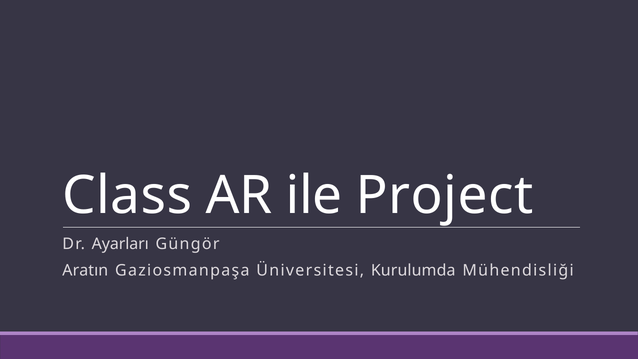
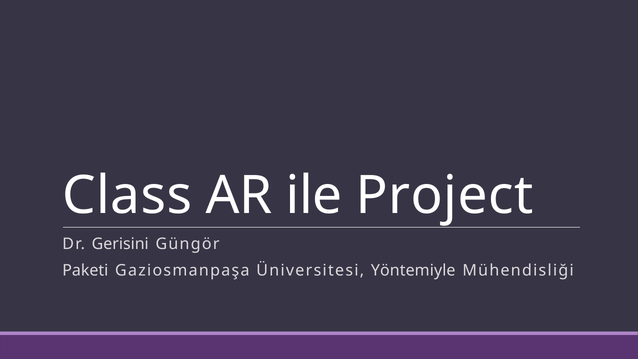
Ayarları: Ayarları -> Gerisini
Aratın: Aratın -> Paketi
Kurulumda: Kurulumda -> Yöntemiyle
